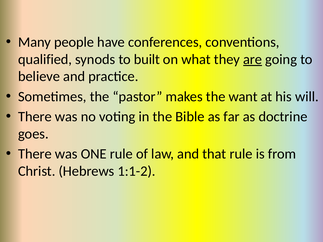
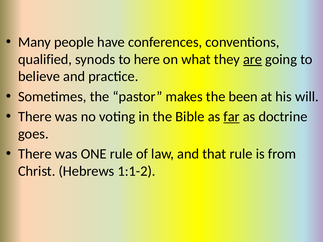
built: built -> here
want: want -> been
far underline: none -> present
